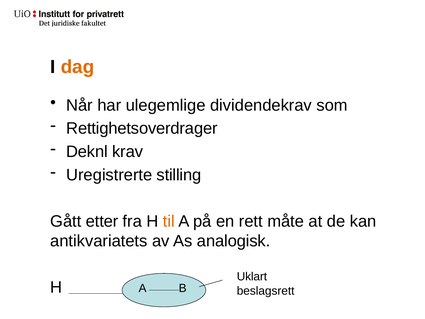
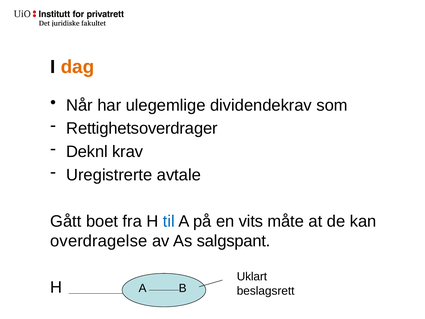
stilling: stilling -> avtale
etter: etter -> boet
til colour: orange -> blue
rett: rett -> vits
antikvariatets: antikvariatets -> overdragelse
analogisk: analogisk -> salgspant
